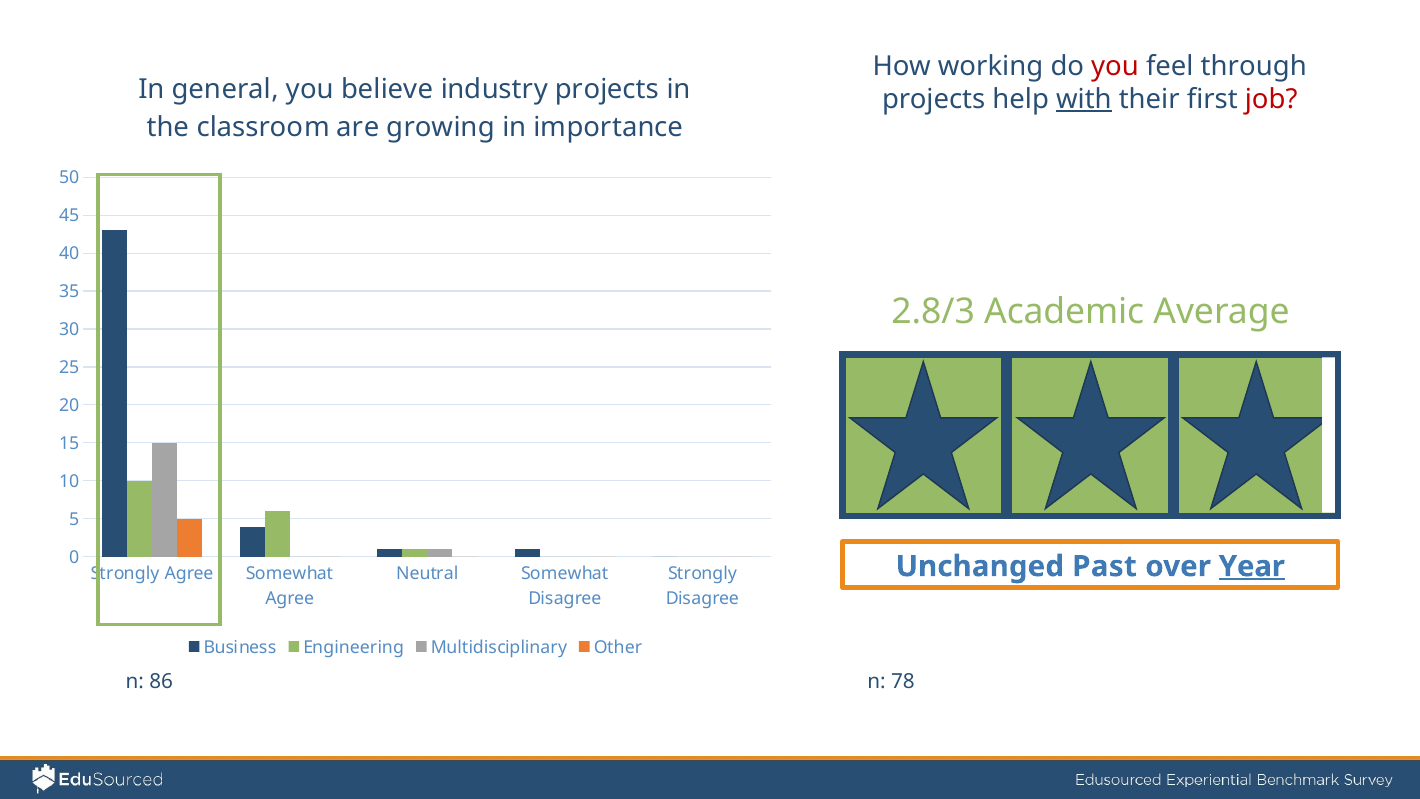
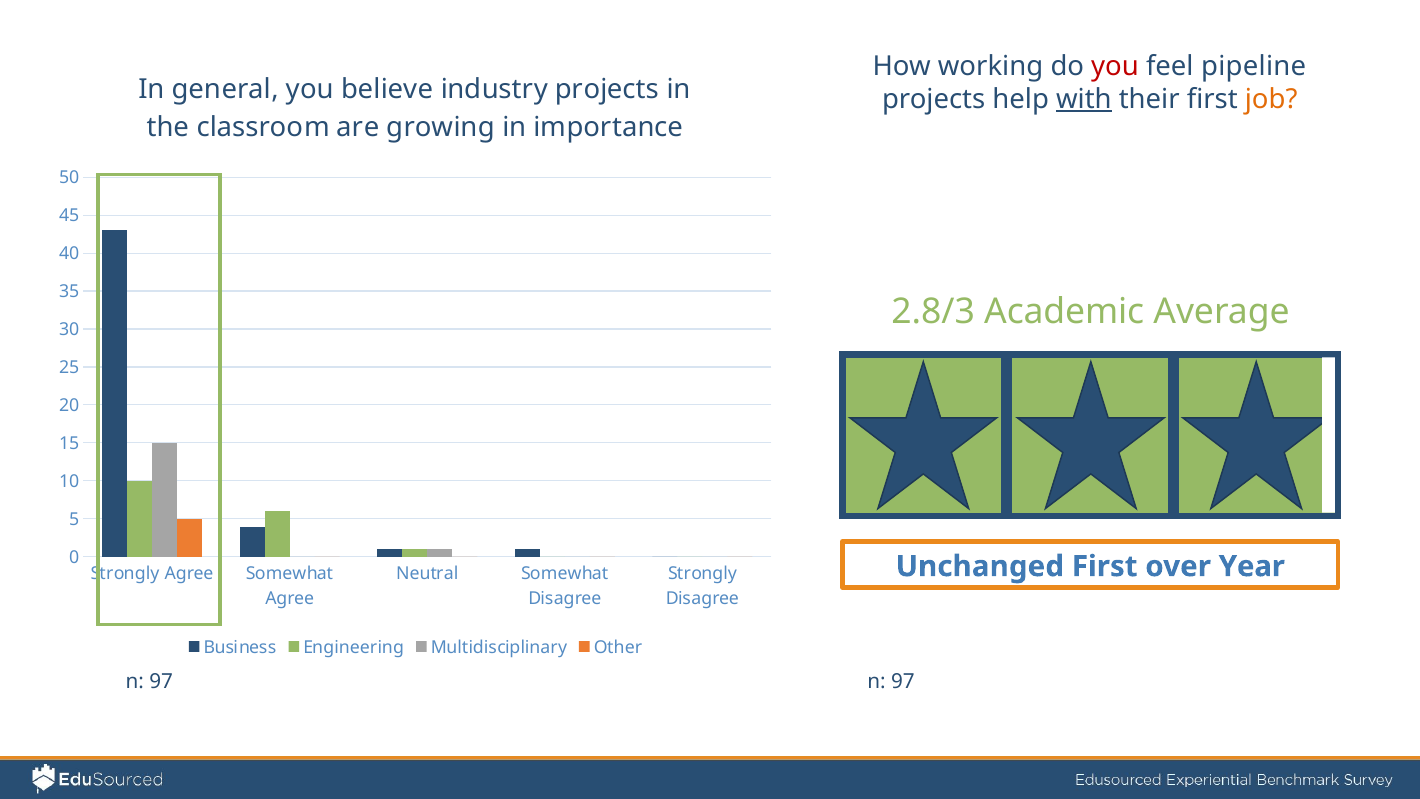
through: through -> pipeline
job colour: red -> orange
Unchanged Past: Past -> First
Year underline: present -> none
86 at (161, 682): 86 -> 97
78 at (903, 682): 78 -> 97
